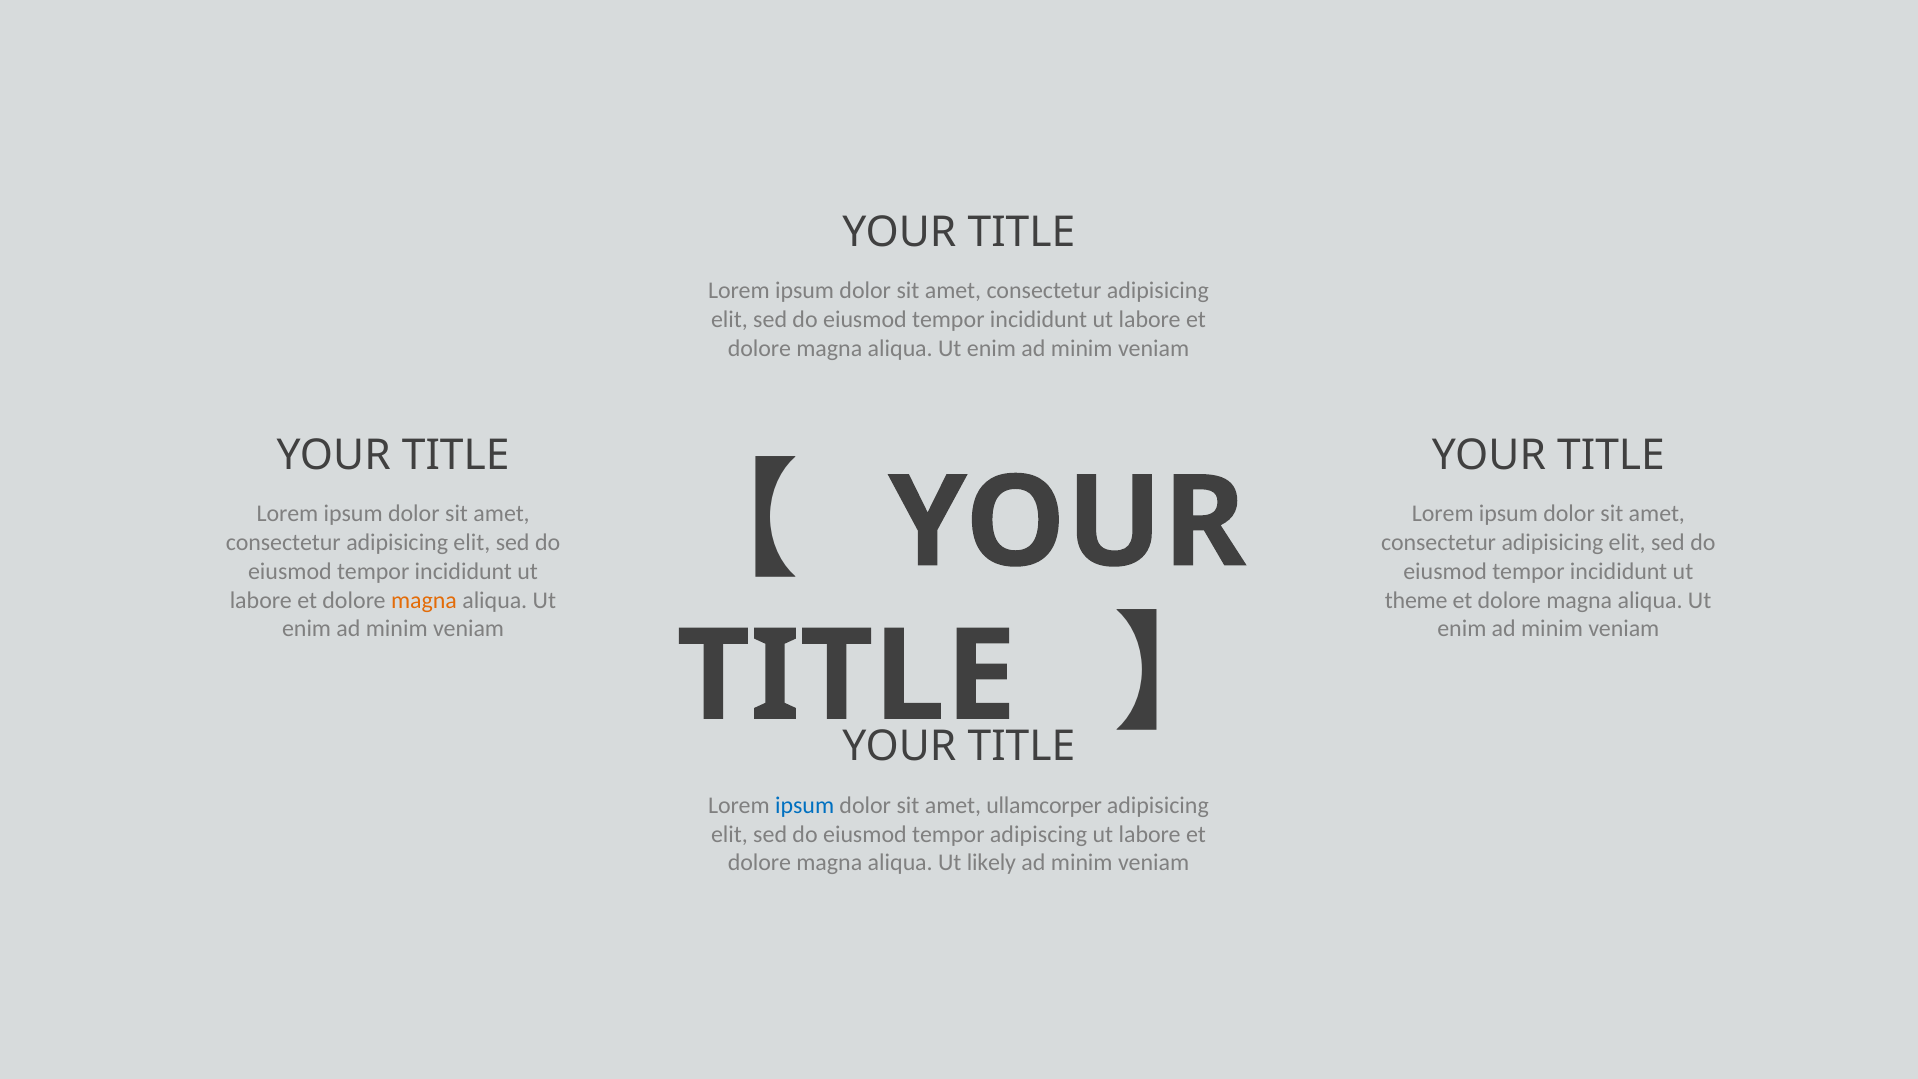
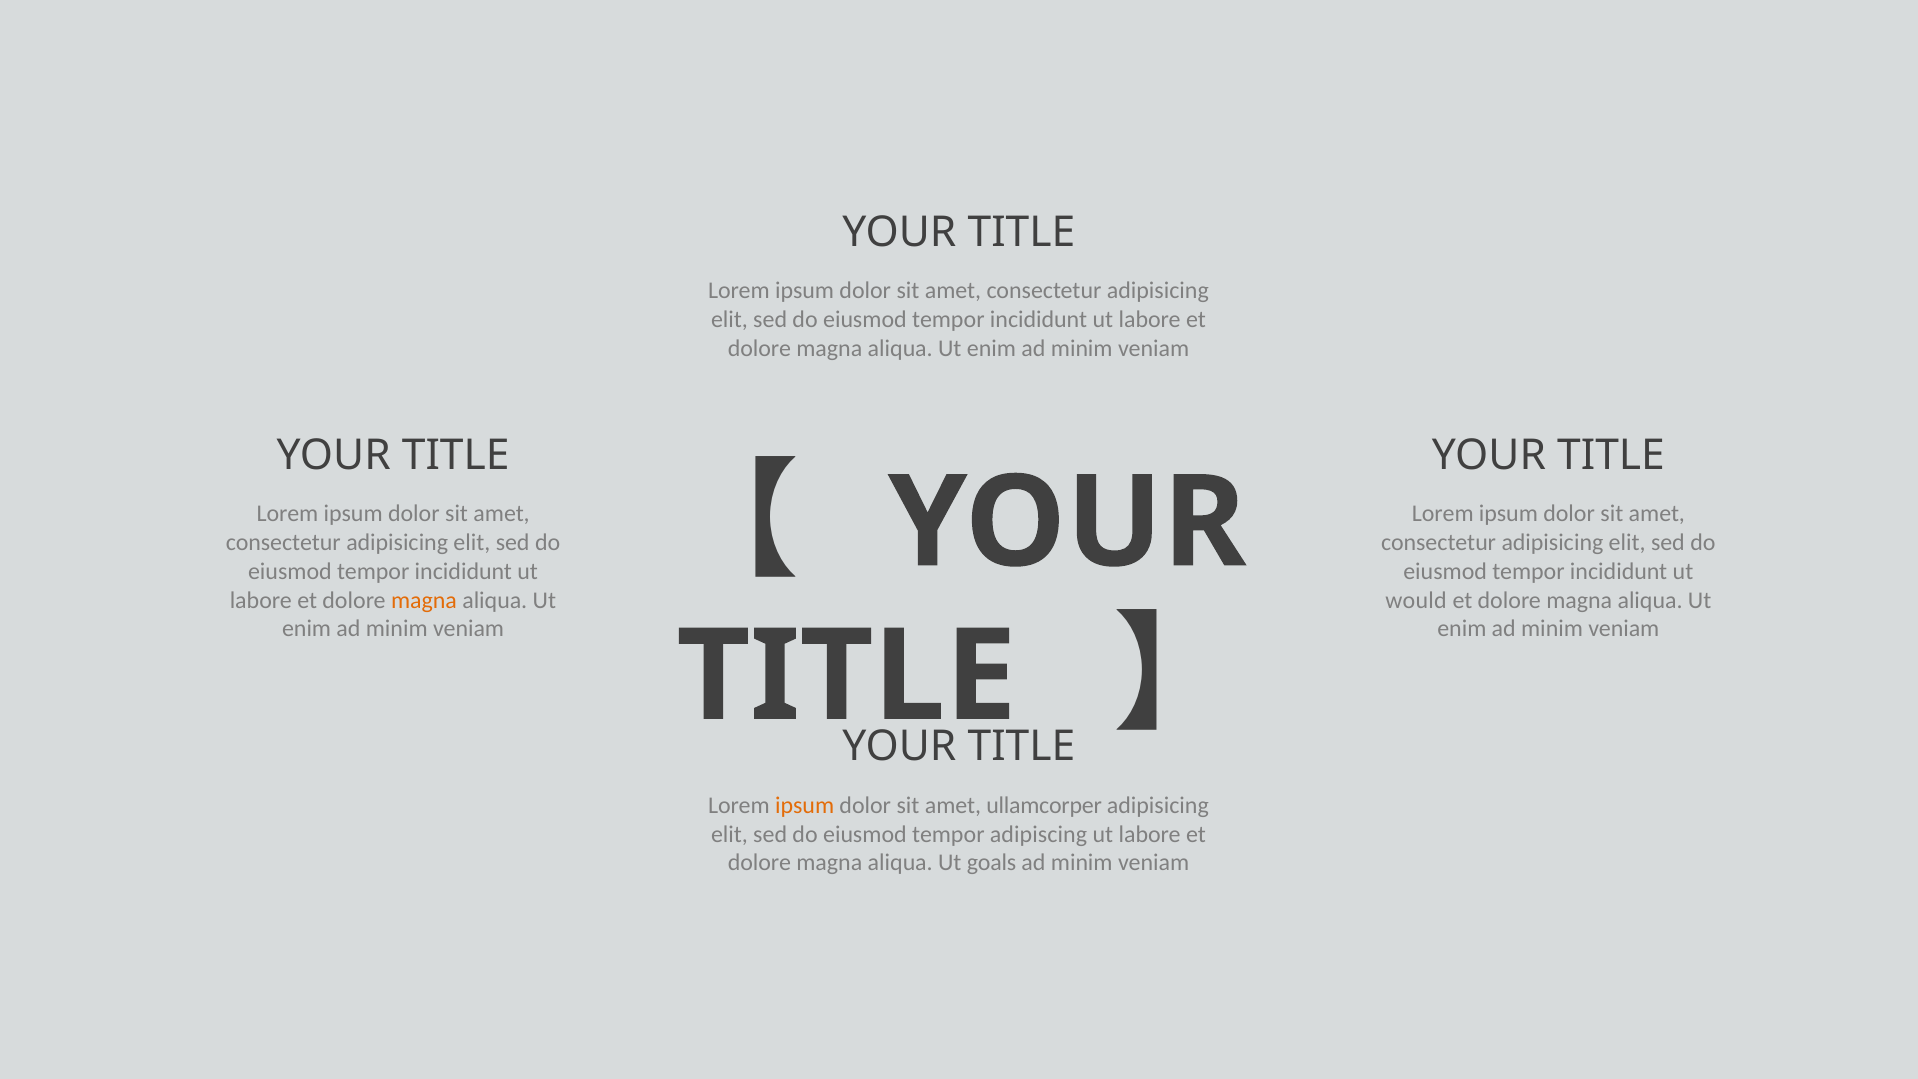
theme: theme -> would
ipsum at (805, 805) colour: blue -> orange
likely: likely -> goals
